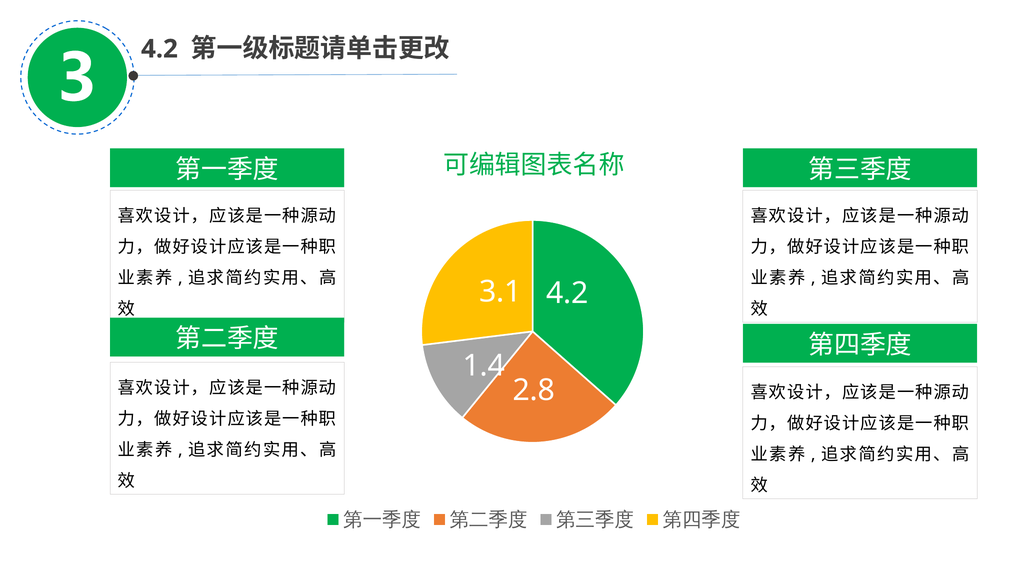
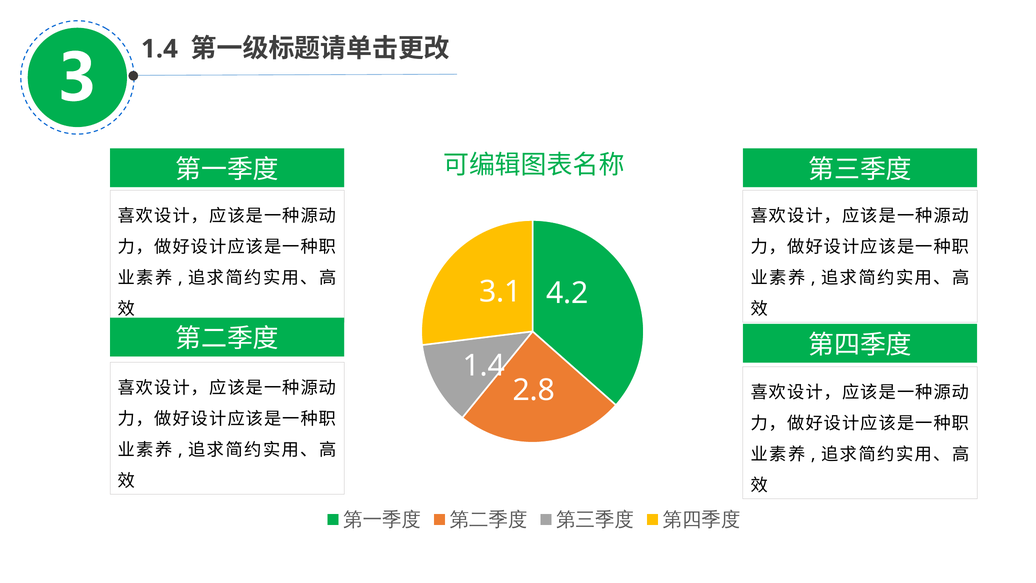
4.2 at (159, 49): 4.2 -> 1.4
